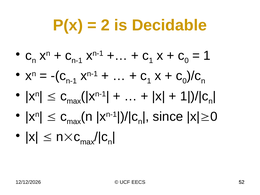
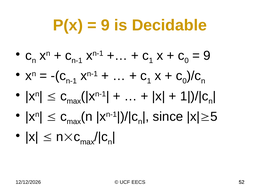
2 at (105, 25): 2 -> 9
1 at (207, 56): 1 -> 9
0 at (214, 117): 0 -> 5
